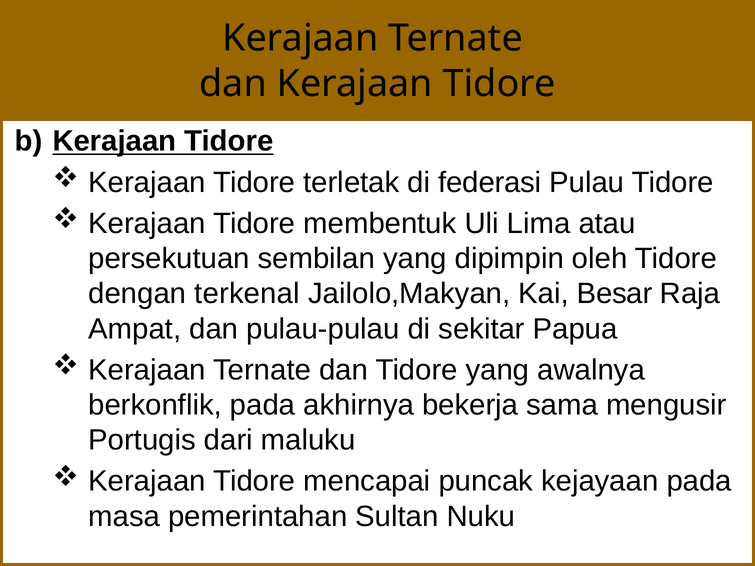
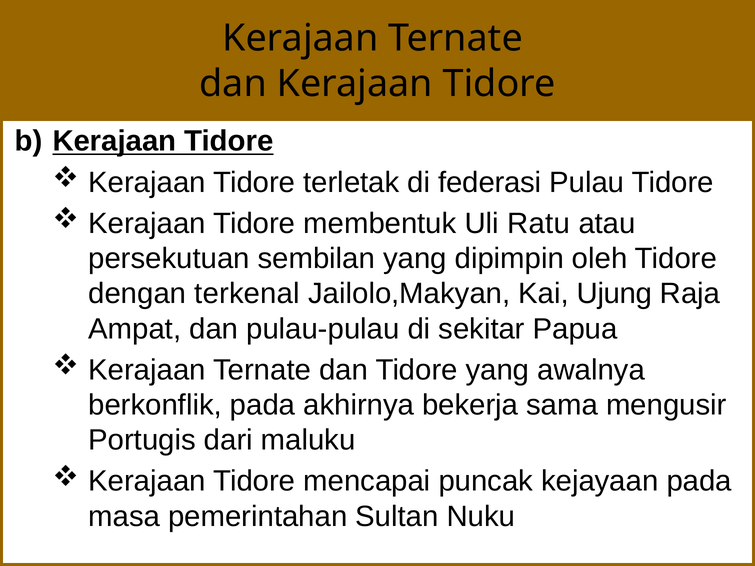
Lima: Lima -> Ratu
Besar: Besar -> Ujung
